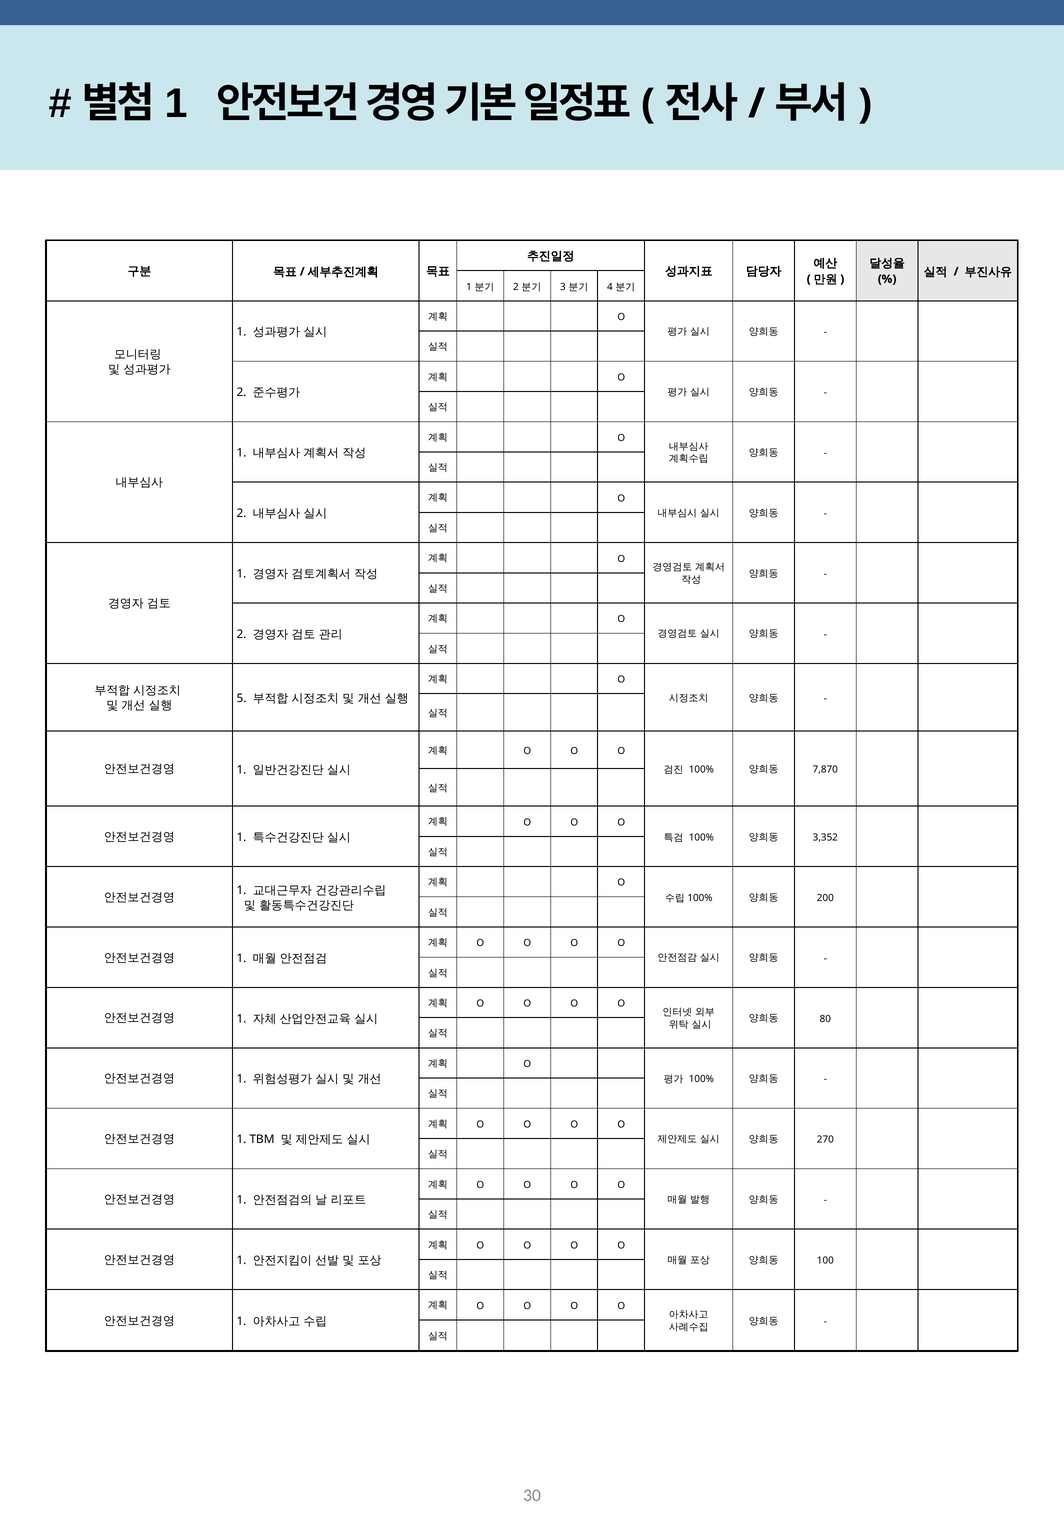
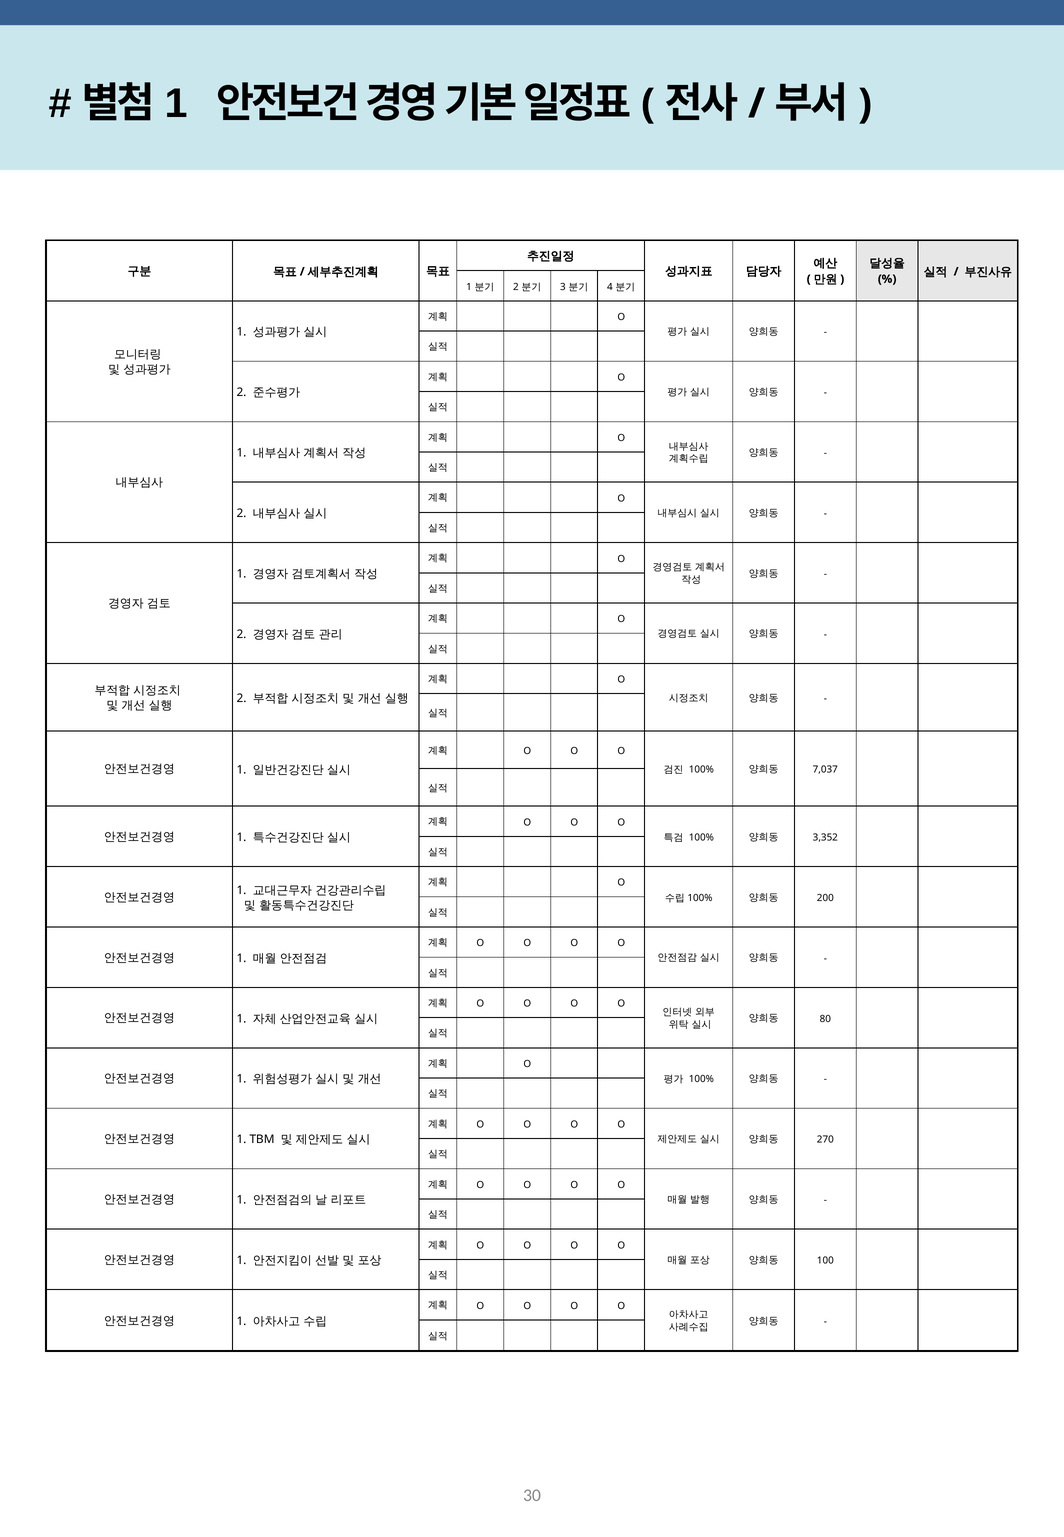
5 at (242, 698): 5 -> 2
7,870: 7,870 -> 7,037
